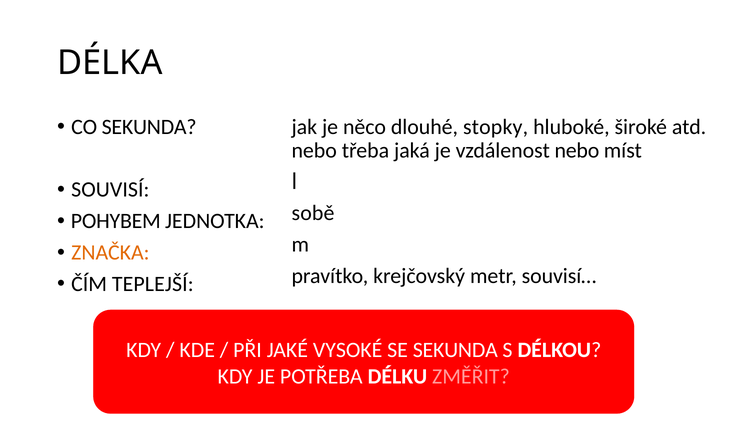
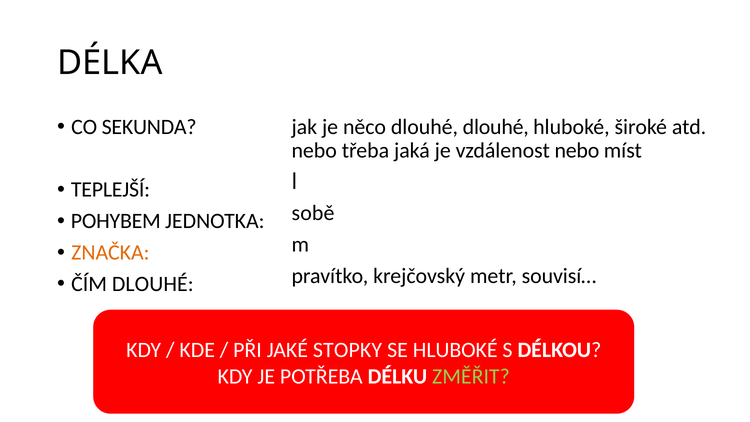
dlouhé stopky: stopky -> dlouhé
SOUVISÍ: SOUVISÍ -> TEPLEJŠÍ
ČÍM TEPLEJŠÍ: TEPLEJŠÍ -> DLOUHÉ
VYSOKÉ: VYSOKÉ -> STOPKY
SE SEKUNDA: SEKUNDA -> HLUBOKÉ
ZMĚŘIT colour: pink -> light green
